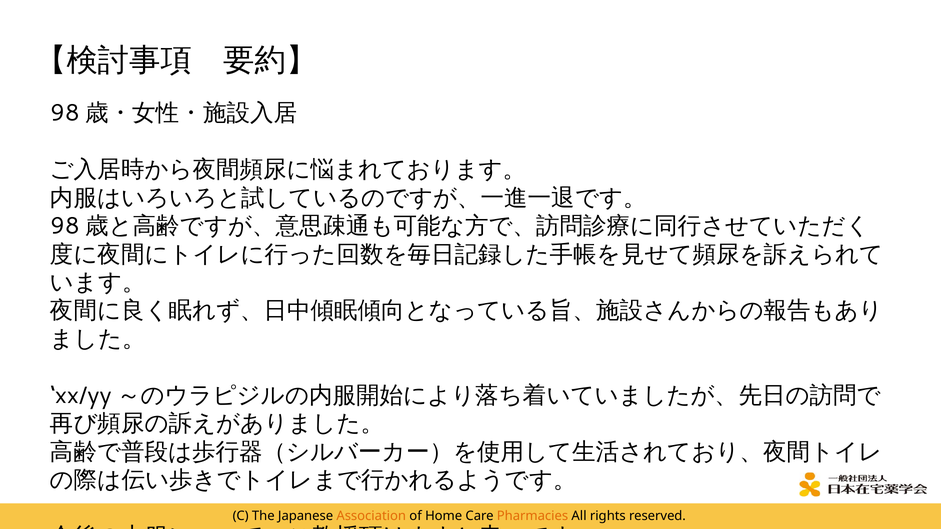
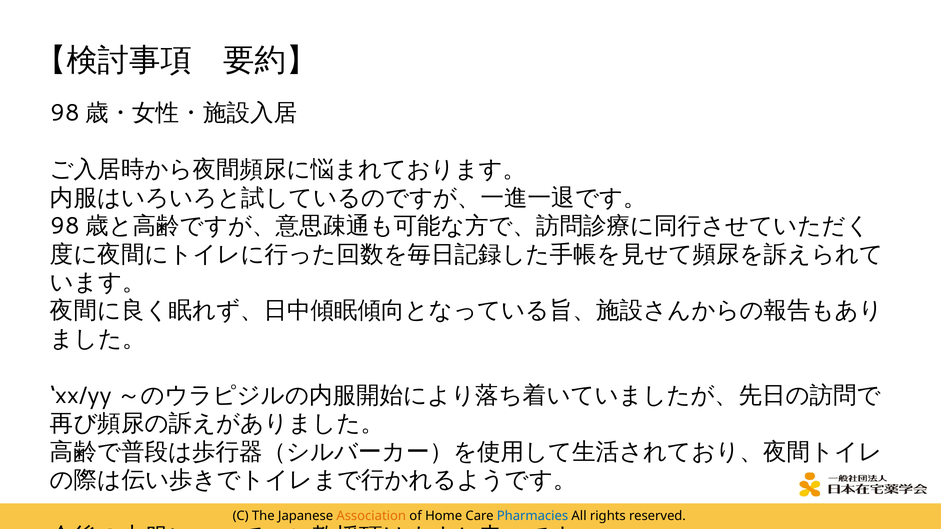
Pharmacies colour: orange -> blue
